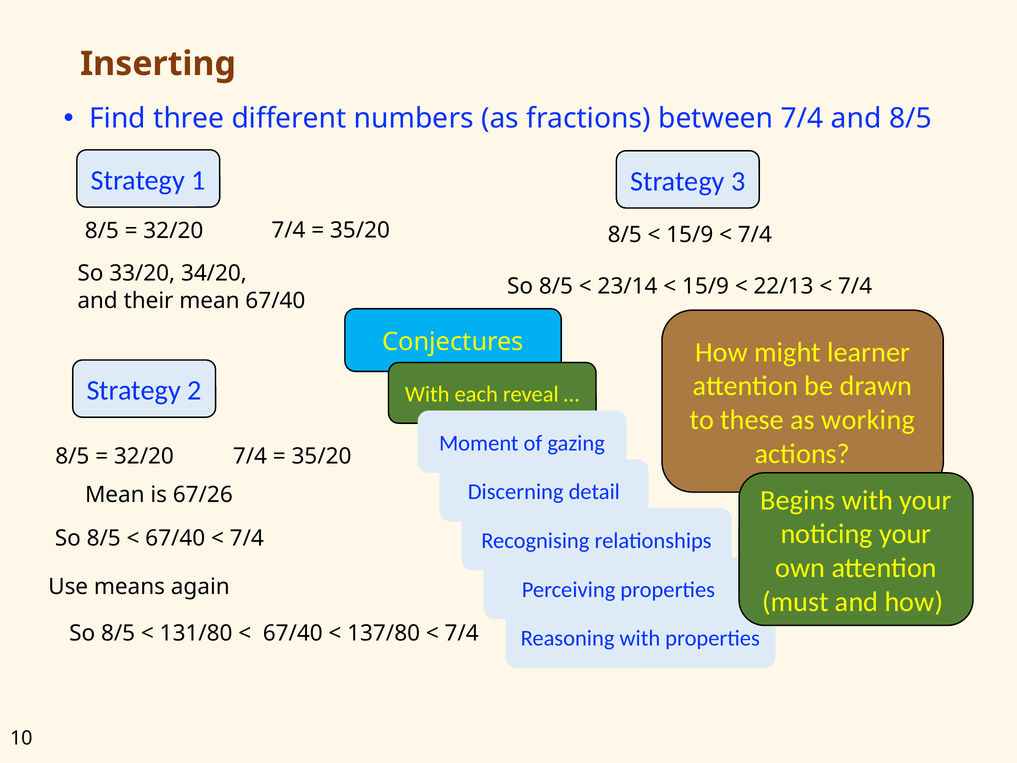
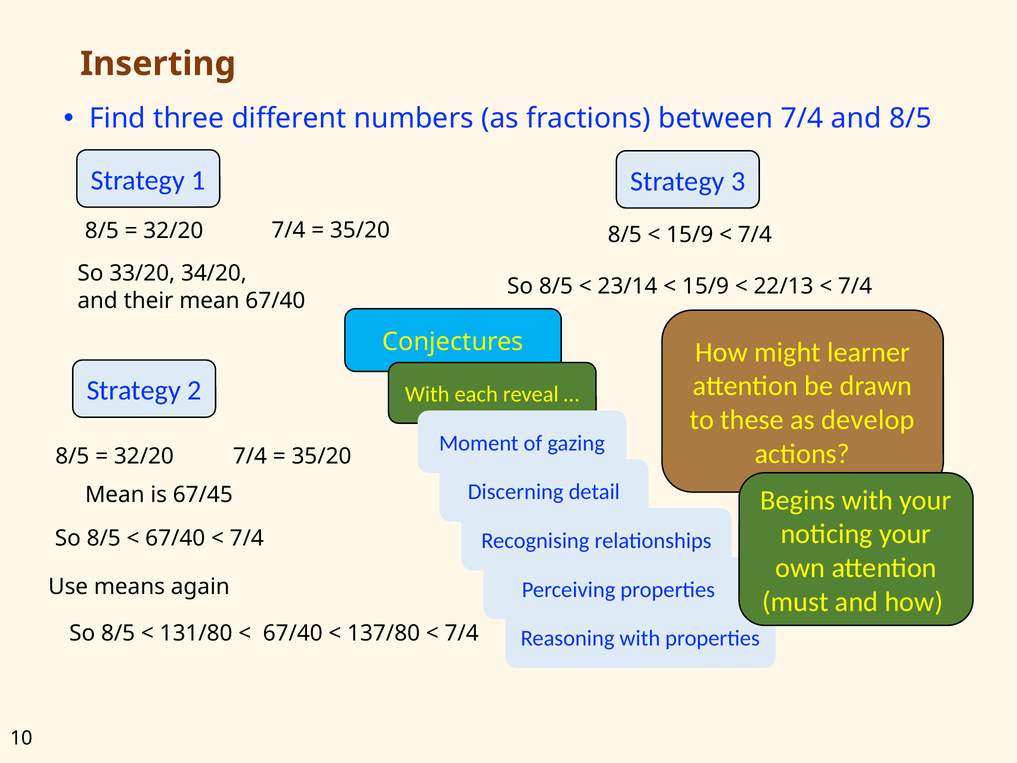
working: working -> develop
67/26: 67/26 -> 67/45
